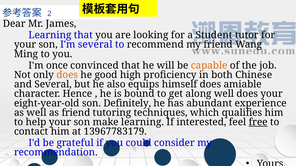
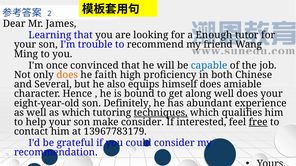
Student: Student -> Enough
I'm several: several -> trouble
capable colour: orange -> blue
good: good -> faith
as friend: friend -> which
techniques underline: none -> present
make learning: learning -> consider
